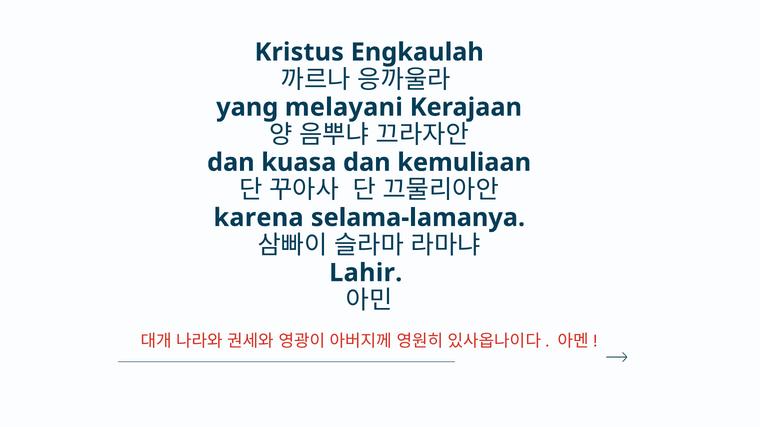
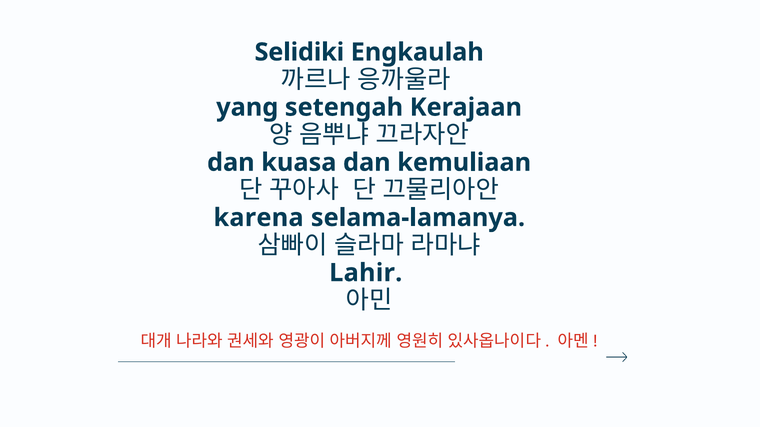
Kristus: Kristus -> Selidiki
melayani: melayani -> setengah
